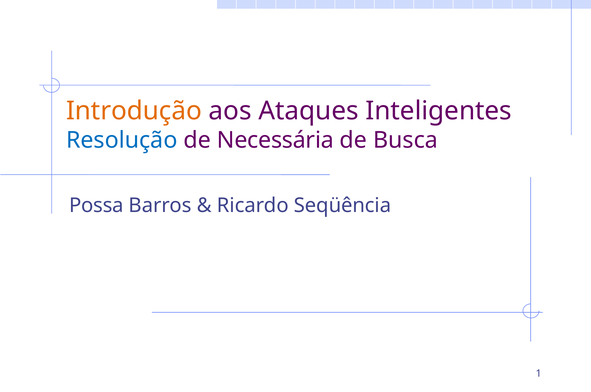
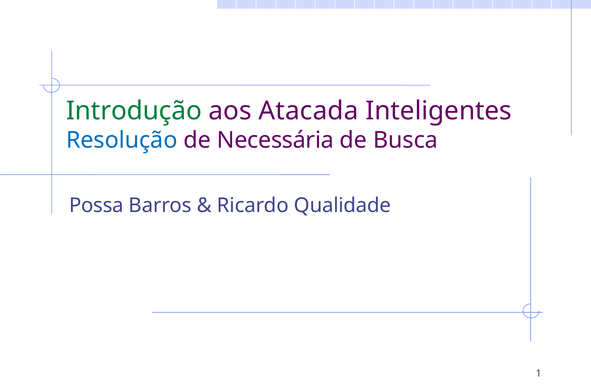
Introdução colour: orange -> green
Ataques: Ataques -> Atacada
Seqüência: Seqüência -> Qualidade
